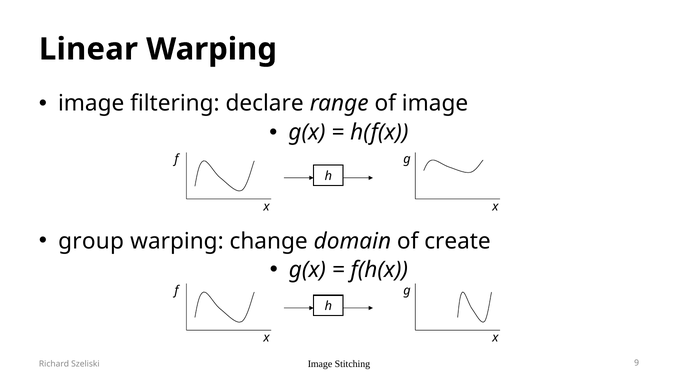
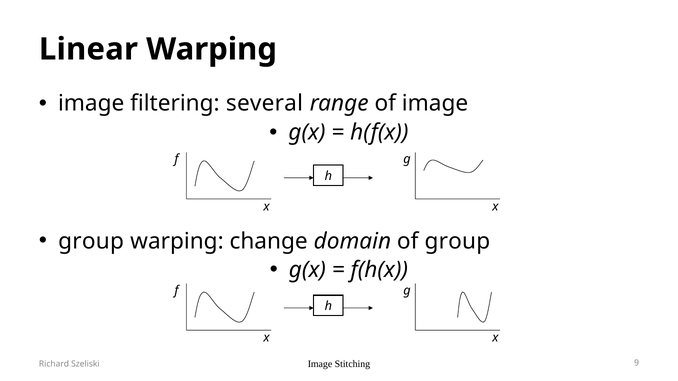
declare: declare -> several
of create: create -> group
